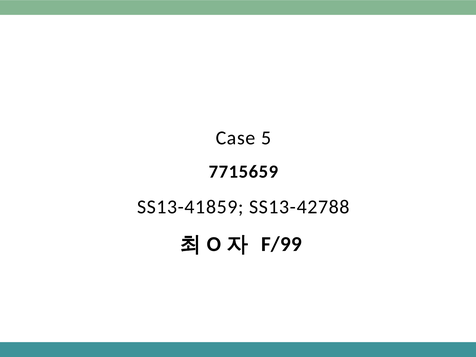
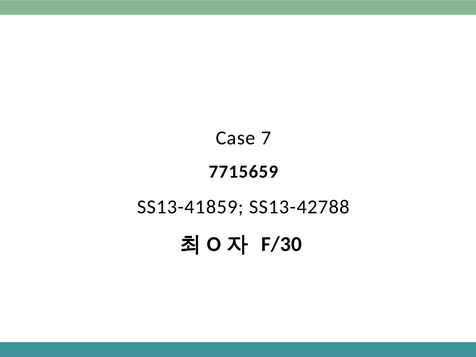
5: 5 -> 7
F/99: F/99 -> F/30
